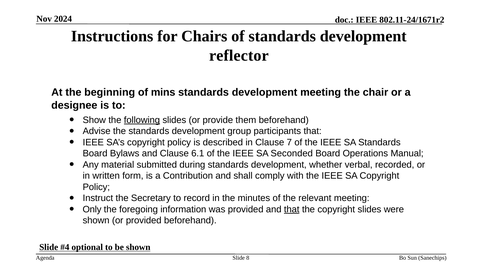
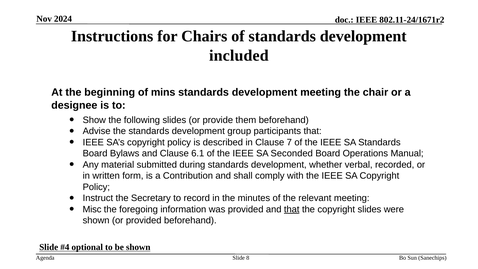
reflector: reflector -> included
following underline: present -> none
Only: Only -> Misc
